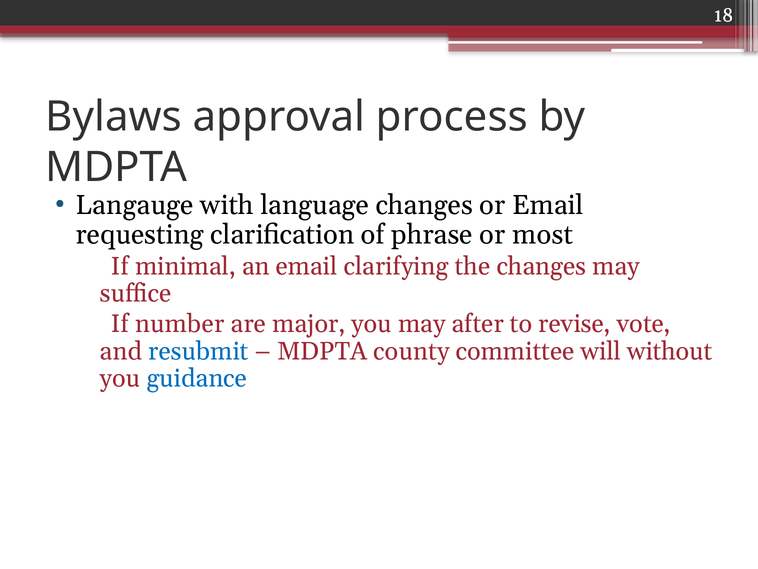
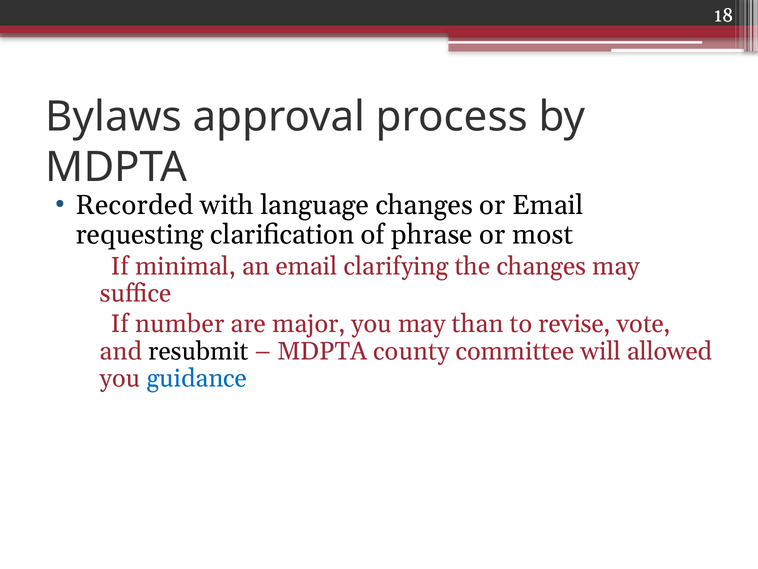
Langauge: Langauge -> Recorded
after: after -> than
resubmit colour: blue -> black
without: without -> allowed
